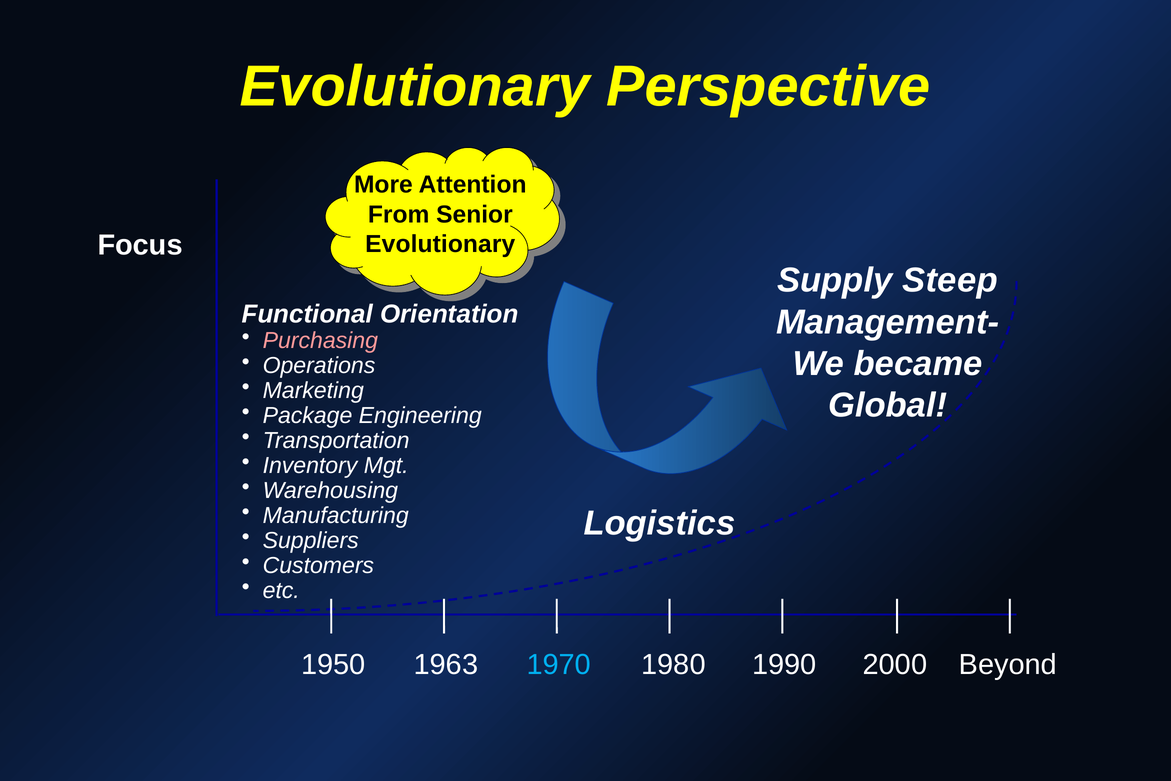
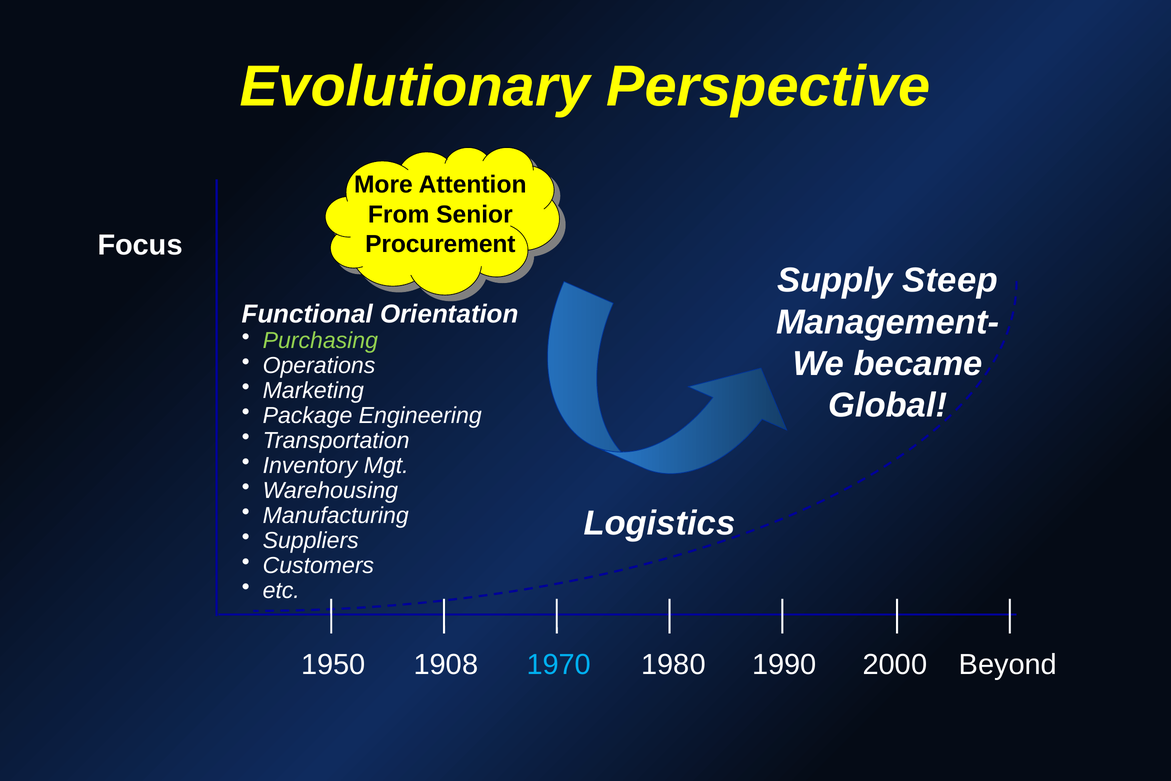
Evolutionary at (440, 244): Evolutionary -> Procurement
Purchasing colour: pink -> light green
1963: 1963 -> 1908
